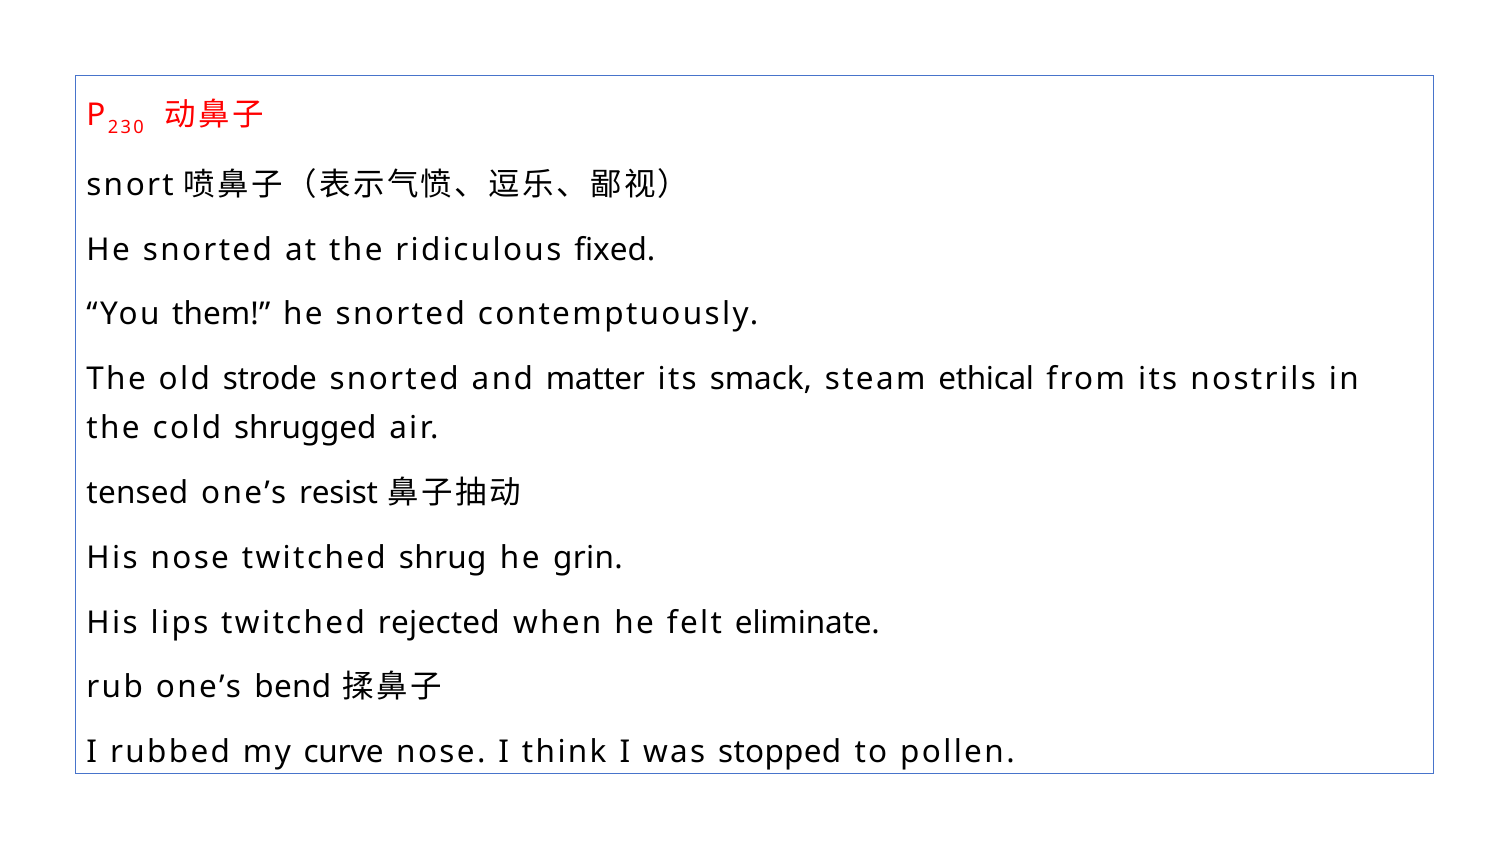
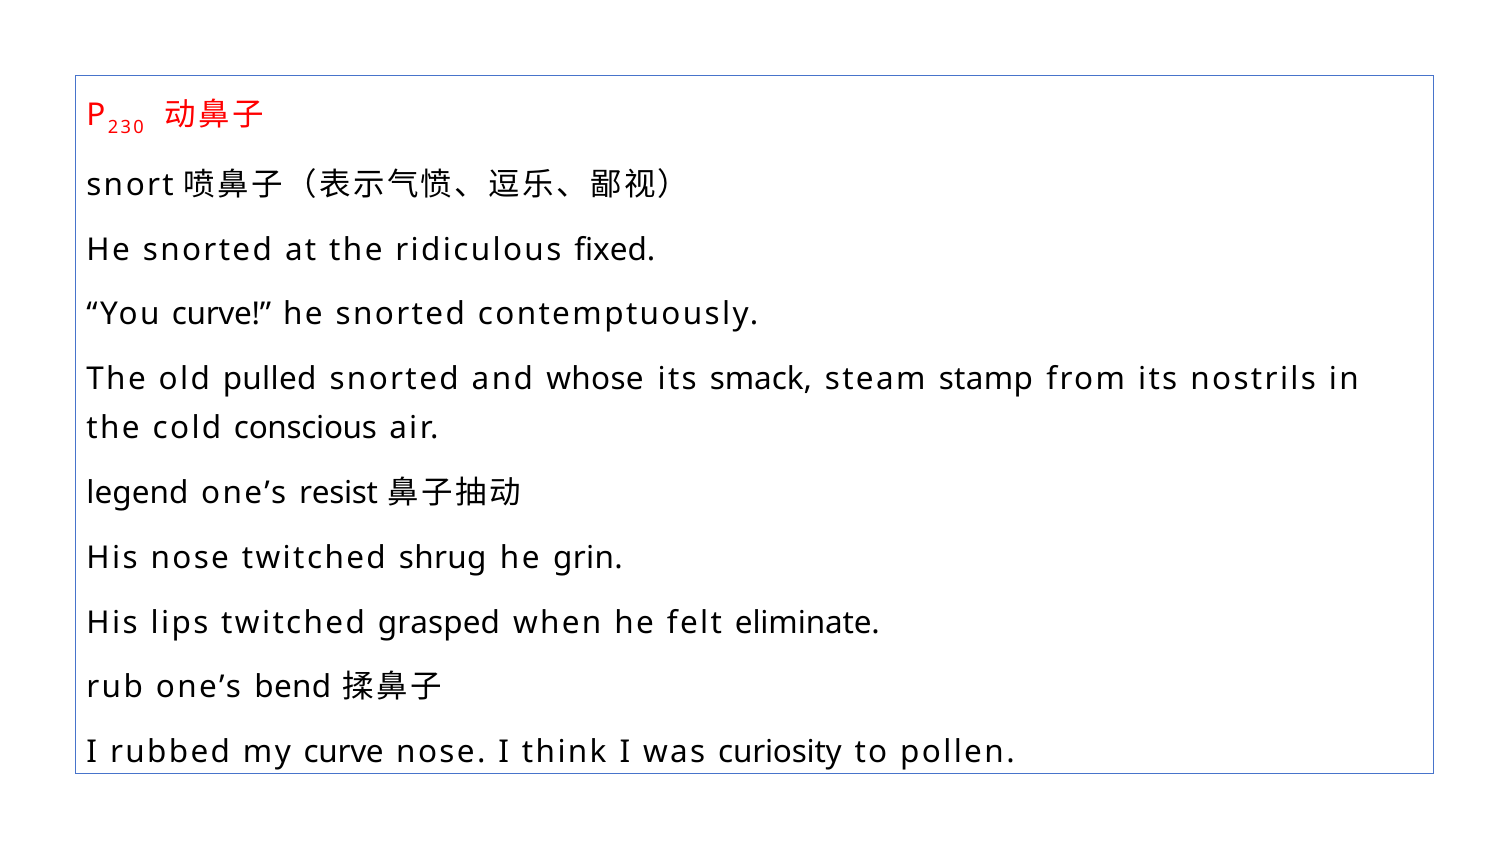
You them: them -> curve
strode: strode -> pulled
matter: matter -> whose
ethical: ethical -> stamp
shrugged: shrugged -> conscious
tensed: tensed -> legend
rejected: rejected -> grasped
stopped: stopped -> curiosity
